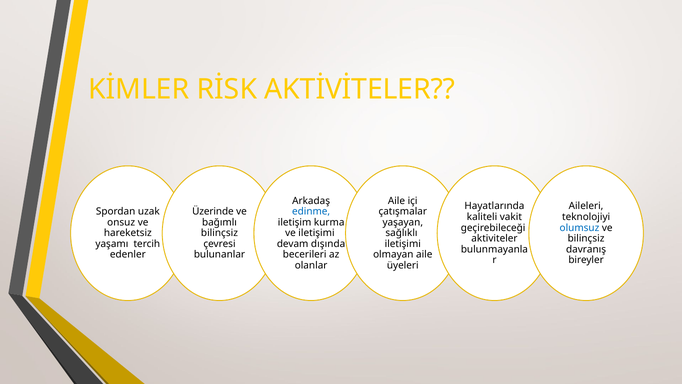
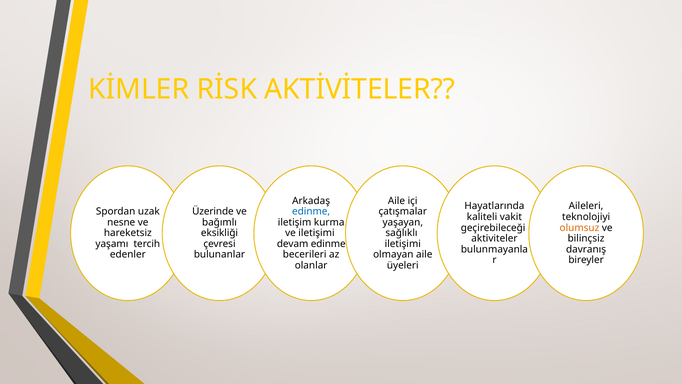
onsuz: onsuz -> nesne
olumsuz colour: blue -> orange
bilinçsiz at (219, 233): bilinçsiz -> eksikliği
devam dışında: dışında -> edinme
